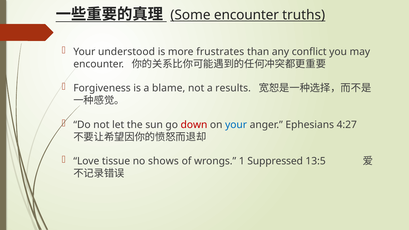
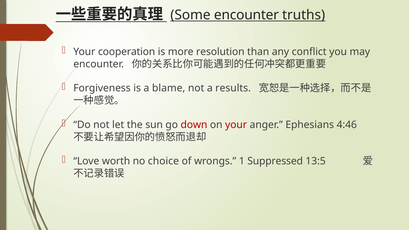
understood: understood -> cooperation
frustrates: frustrates -> resolution
your at (236, 125) colour: blue -> red
4:27: 4:27 -> 4:46
tissue: tissue -> worth
shows: shows -> choice
